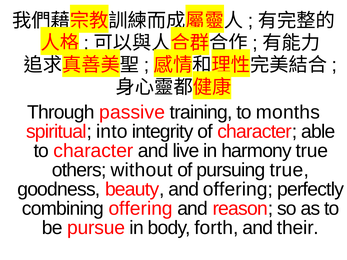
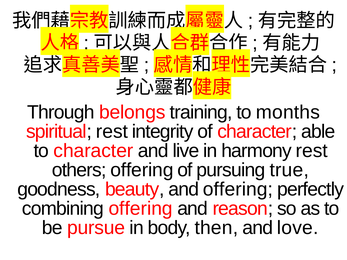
passive: passive -> belongs
spiritual into: into -> rest
harmony true: true -> rest
others without: without -> offering
forth: forth -> then
their: their -> love
